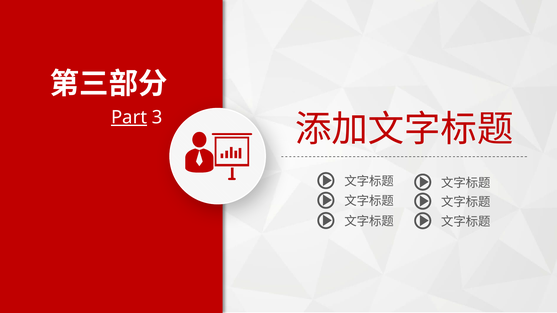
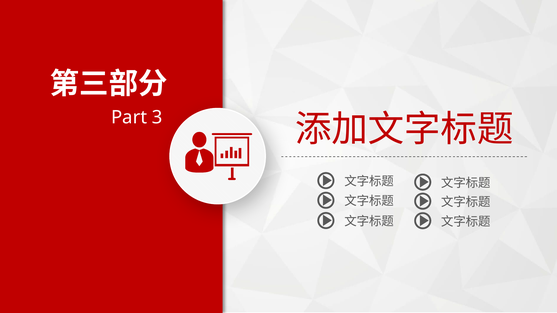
Part underline: present -> none
